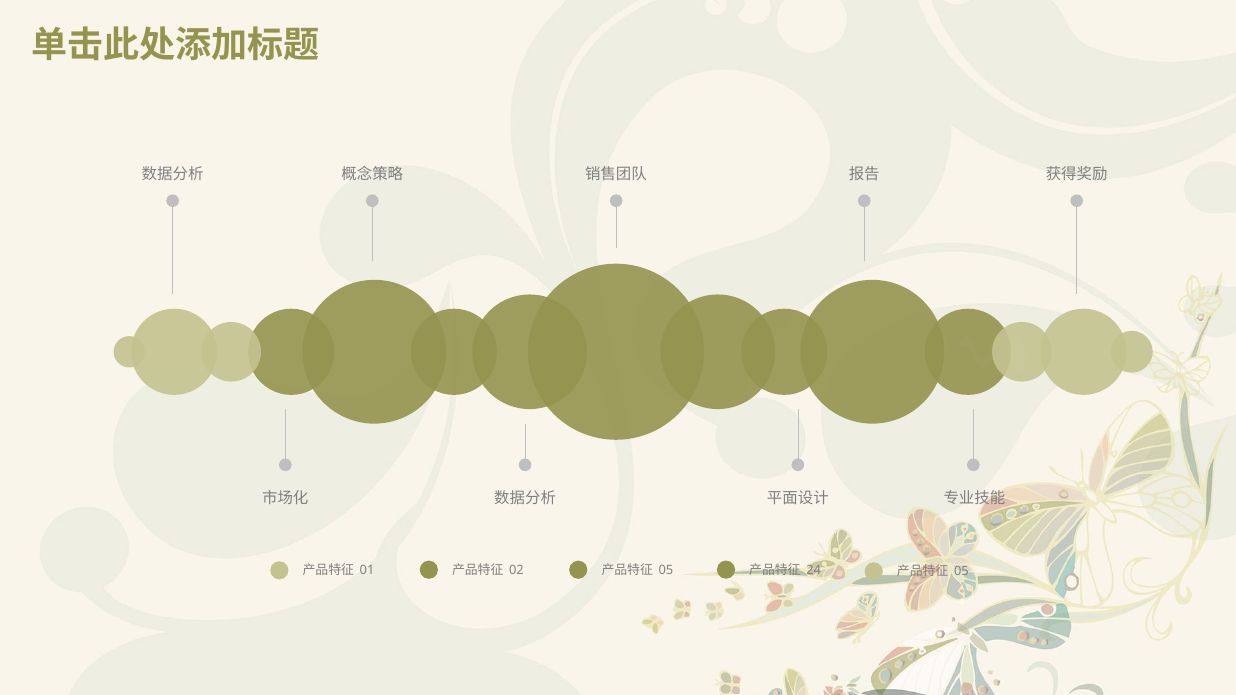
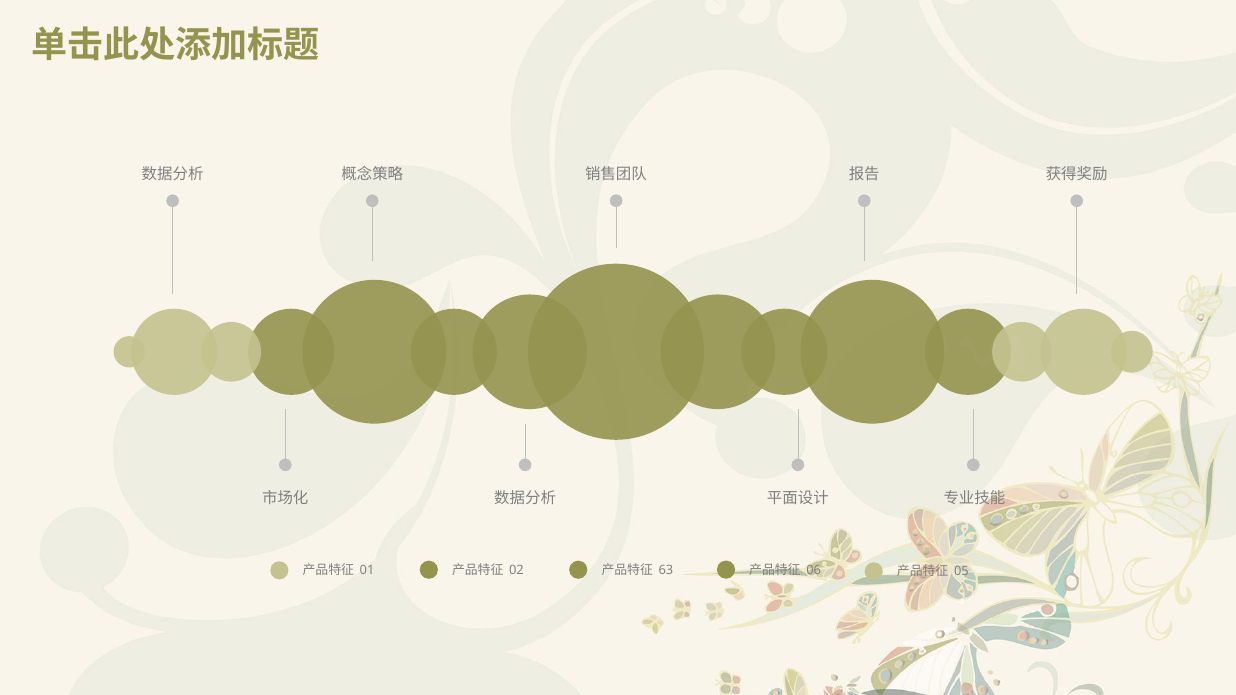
05 at (666, 570): 05 -> 63
24: 24 -> 06
